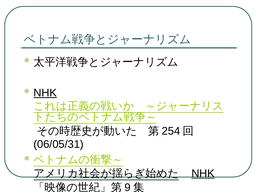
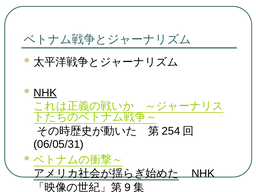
NHK at (203, 174) underline: present -> none
